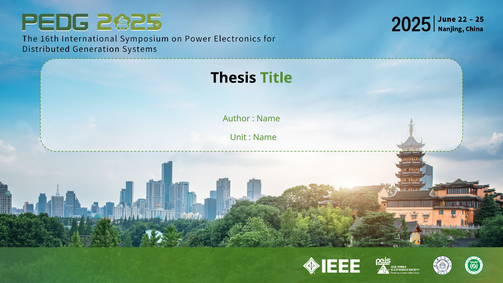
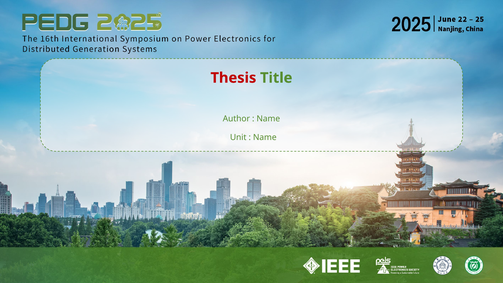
Thesis colour: black -> red
